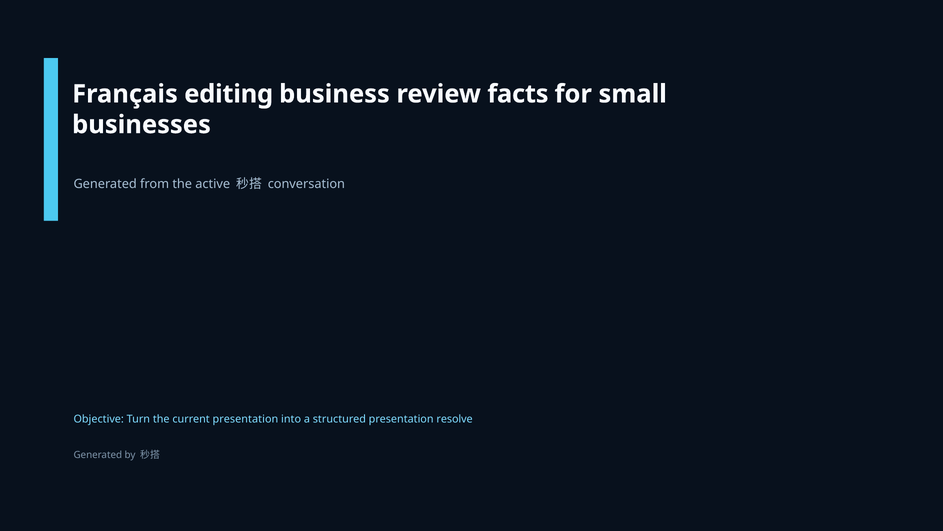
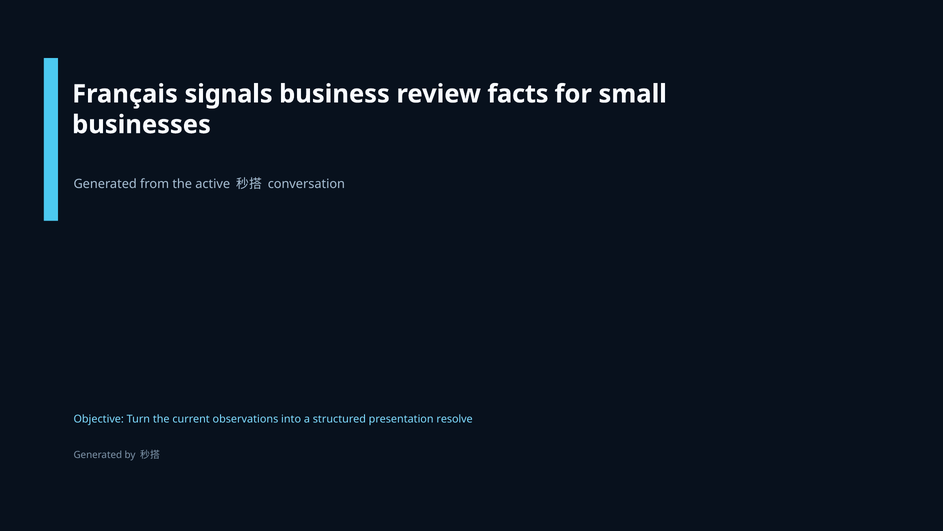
editing: editing -> signals
current presentation: presentation -> observations
